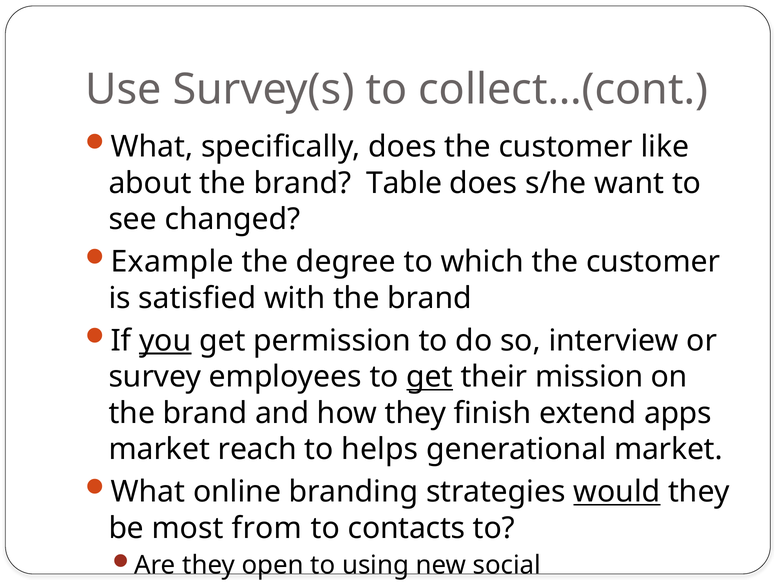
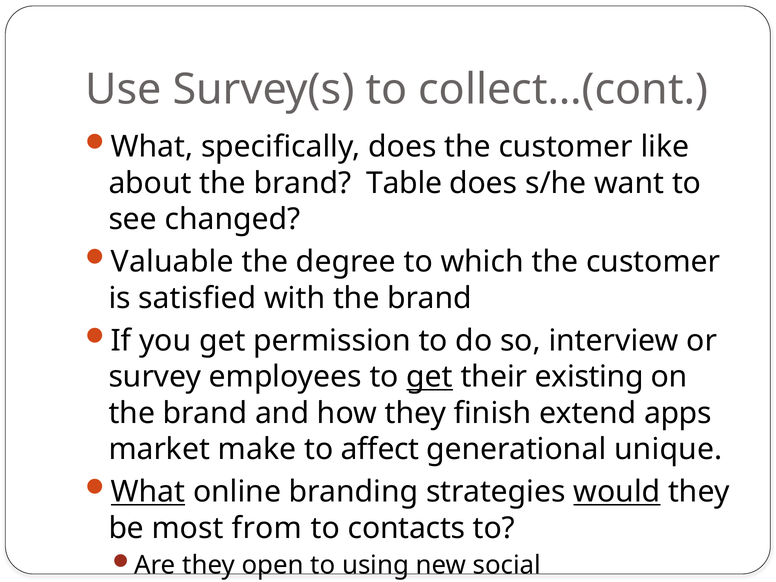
Example: Example -> Valuable
you underline: present -> none
mission: mission -> existing
reach: reach -> make
helps: helps -> affect
generational market: market -> unique
What at (148, 492) underline: none -> present
